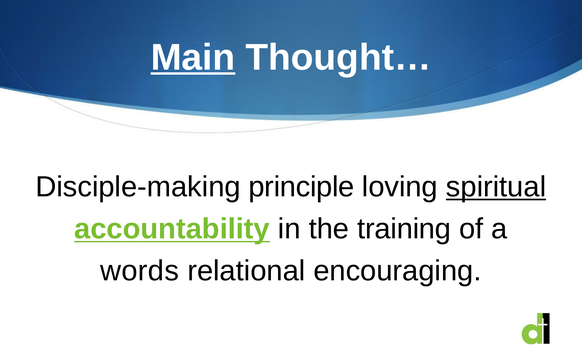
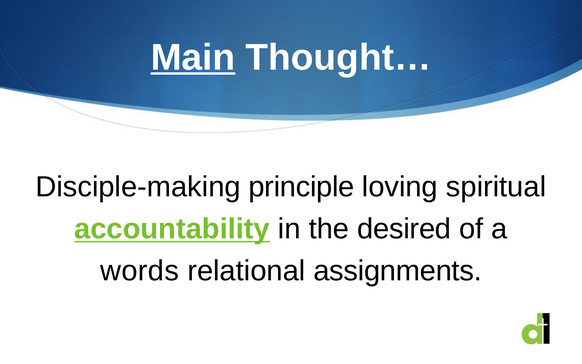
spiritual underline: present -> none
training: training -> desired
encouraging: encouraging -> assignments
